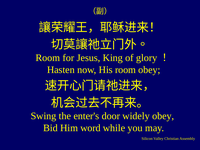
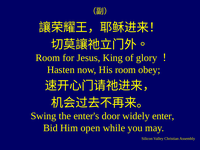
widely obey: obey -> enter
word: word -> open
